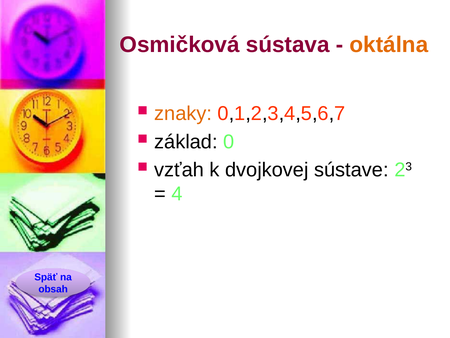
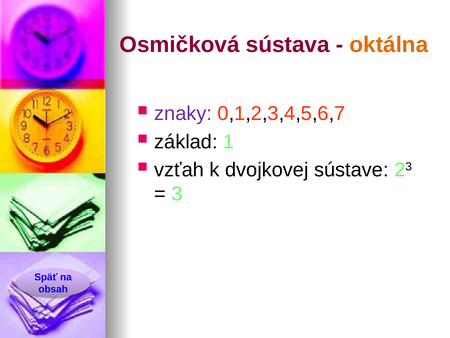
znaky colour: orange -> purple
0: 0 -> 1
4: 4 -> 3
